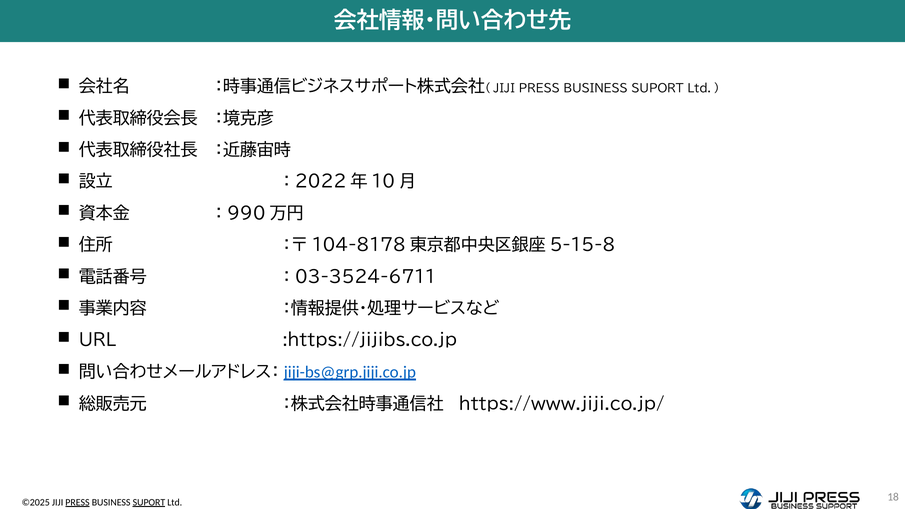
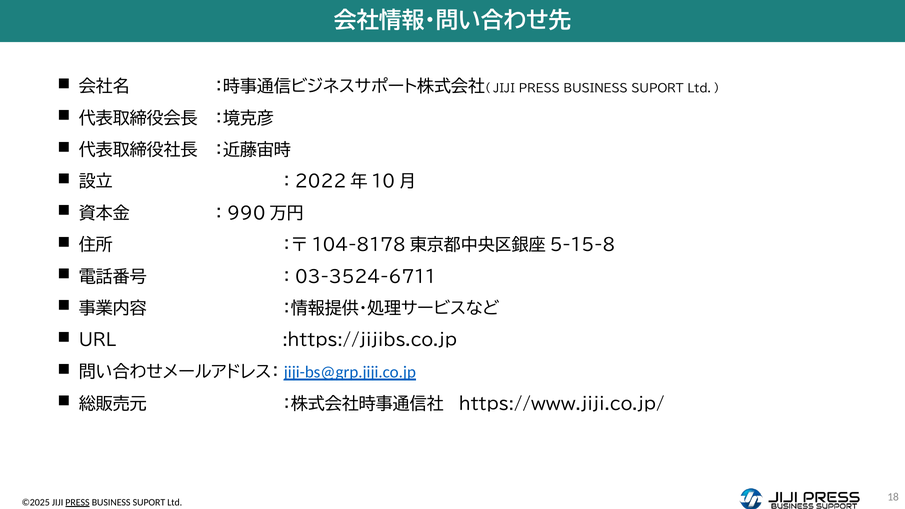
SUPORT at (149, 502) underline: present -> none
